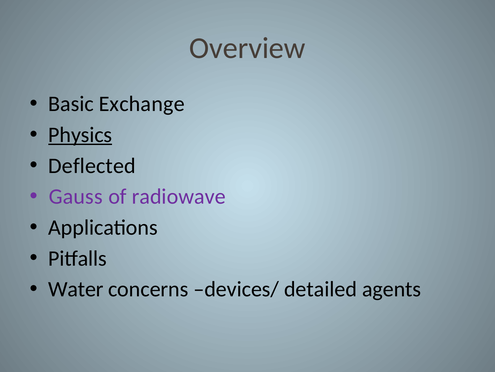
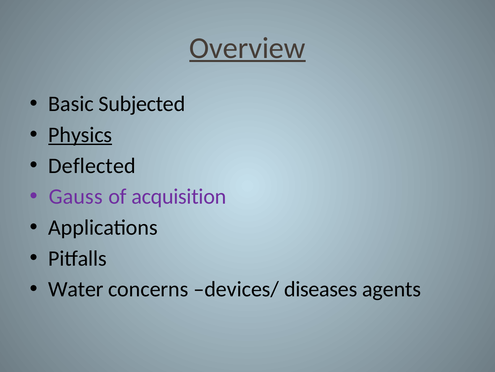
Overview underline: none -> present
Exchange: Exchange -> Subjected
radiowave: radiowave -> acquisition
detailed: detailed -> diseases
